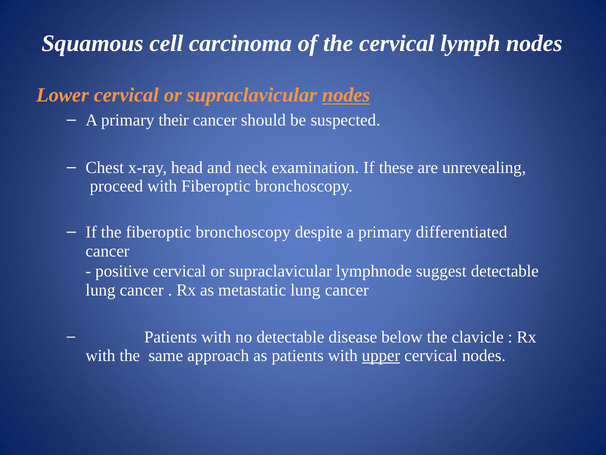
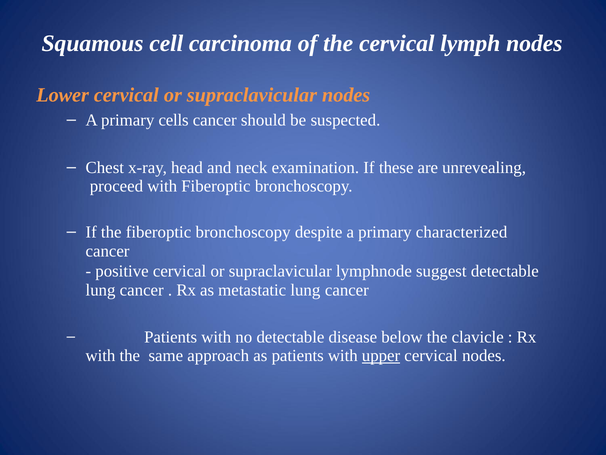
nodes at (346, 95) underline: present -> none
their: their -> cells
differentiated: differentiated -> characterized
